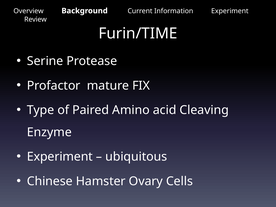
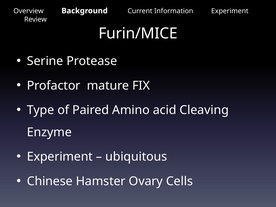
Furin/TIME: Furin/TIME -> Furin/MICE
